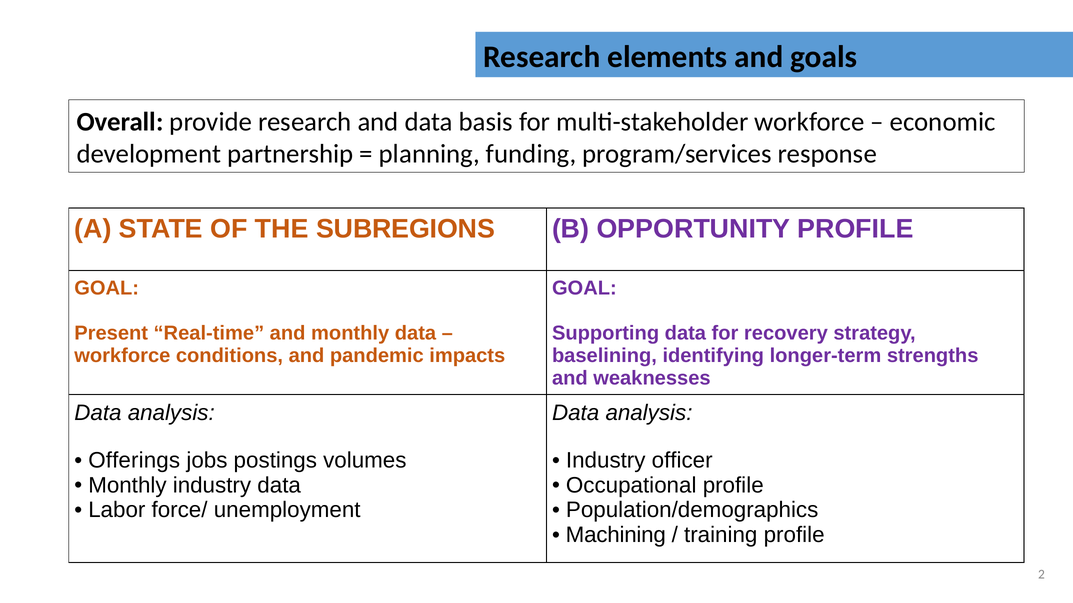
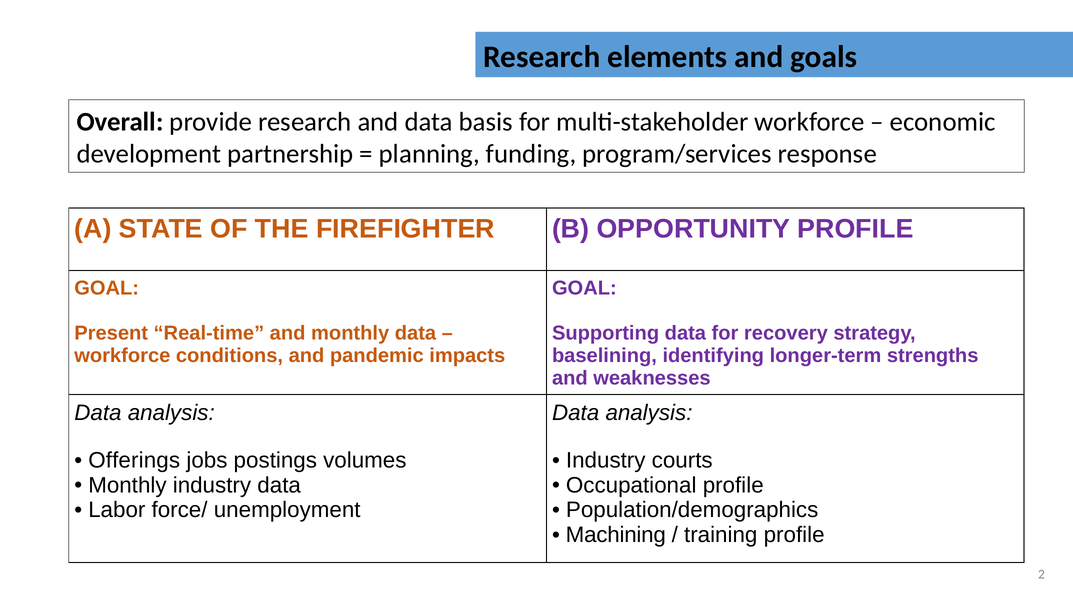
SUBREGIONS: SUBREGIONS -> FIREFIGHTER
officer: officer -> courts
